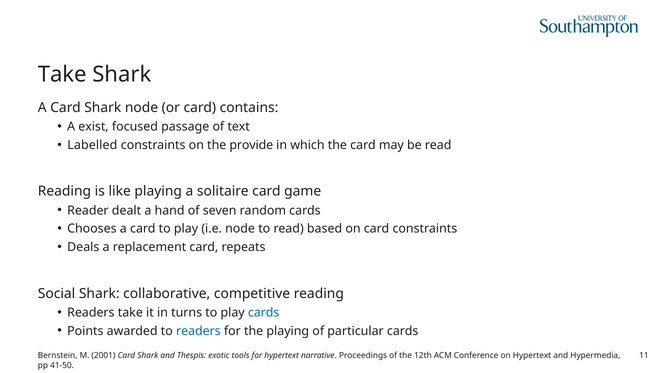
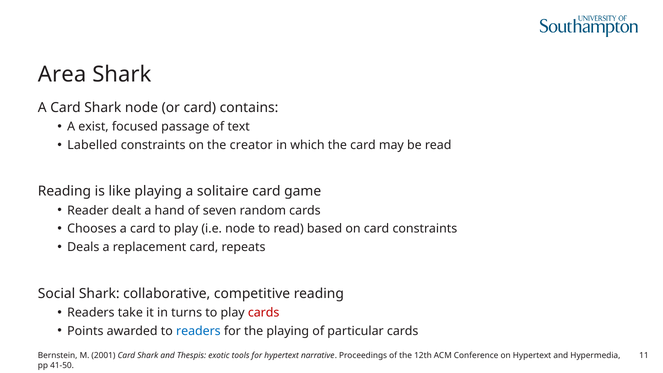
Take at (62, 75): Take -> Area
provide: provide -> creator
cards at (264, 313) colour: blue -> red
